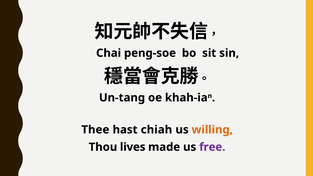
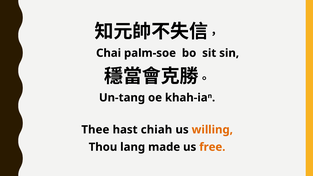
peng-soe: peng-soe -> palm-soe
lives: lives -> lang
free colour: purple -> orange
